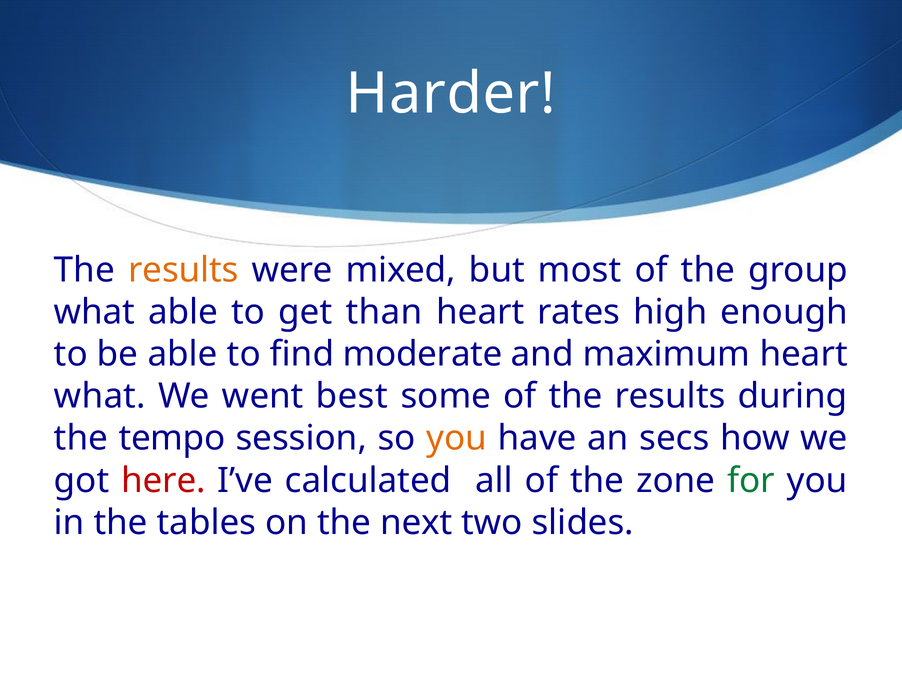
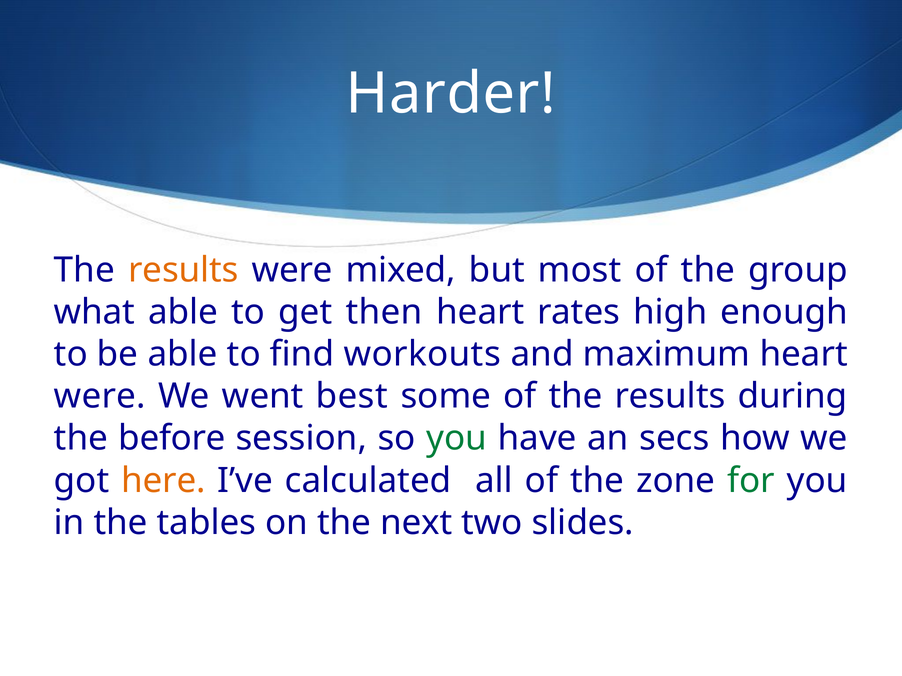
than: than -> then
moderate: moderate -> workouts
what at (100, 397): what -> were
tempo: tempo -> before
you at (457, 439) colour: orange -> green
here colour: red -> orange
